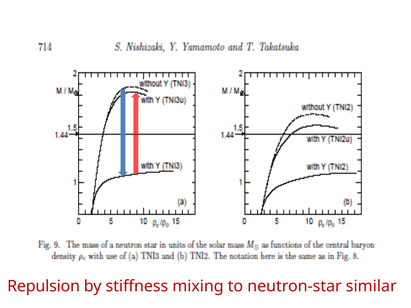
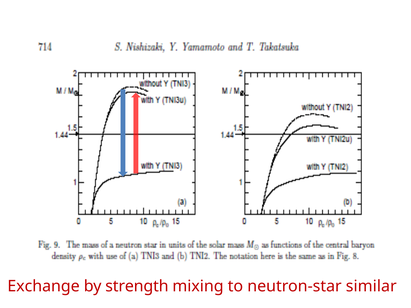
Repulsion: Repulsion -> Exchange
stiffness: stiffness -> strength
